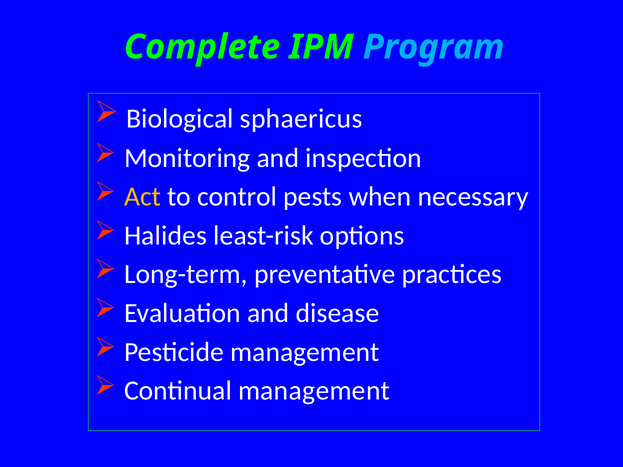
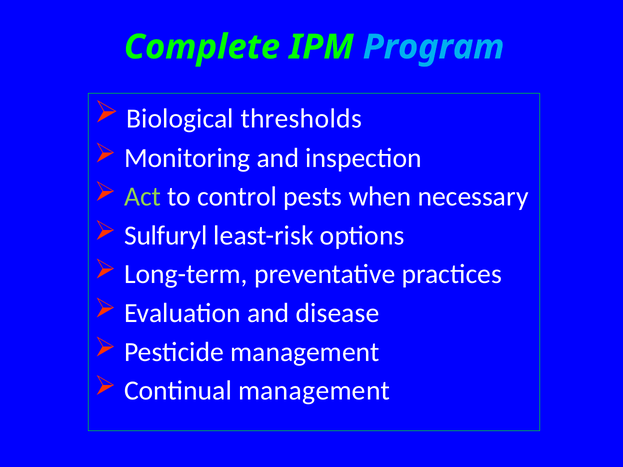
sphaericus: sphaericus -> thresholds
Act colour: yellow -> light green
Halides: Halides -> Sulfuryl
